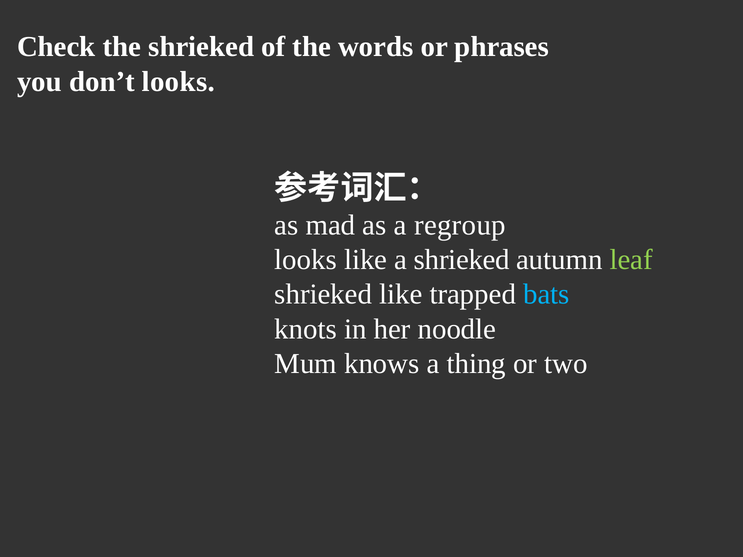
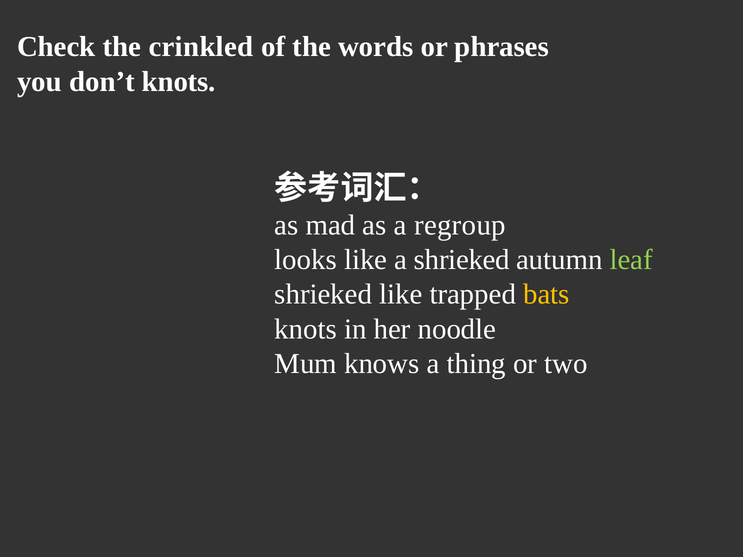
the shrieked: shrieked -> crinkled
don’t looks: looks -> knots
bats colour: light blue -> yellow
